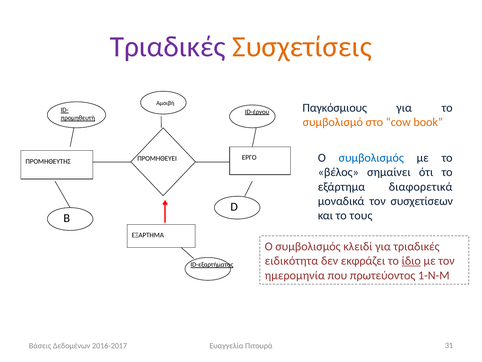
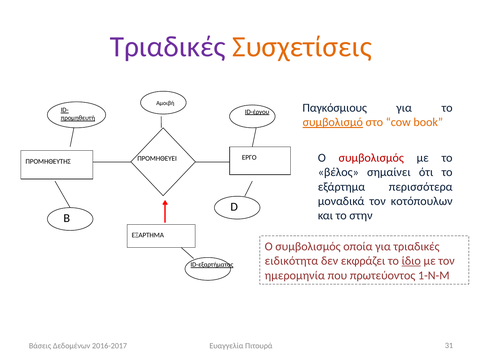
συμβολισμό underline: none -> present
συμβολισμός at (371, 158) colour: blue -> red
διαφορετικά: διαφορετικά -> περισσότερα
συσχετίσεων: συσχετίσεων -> κοτόπουλων
τους: τους -> στην
κλειδί: κλειδί -> οποία
